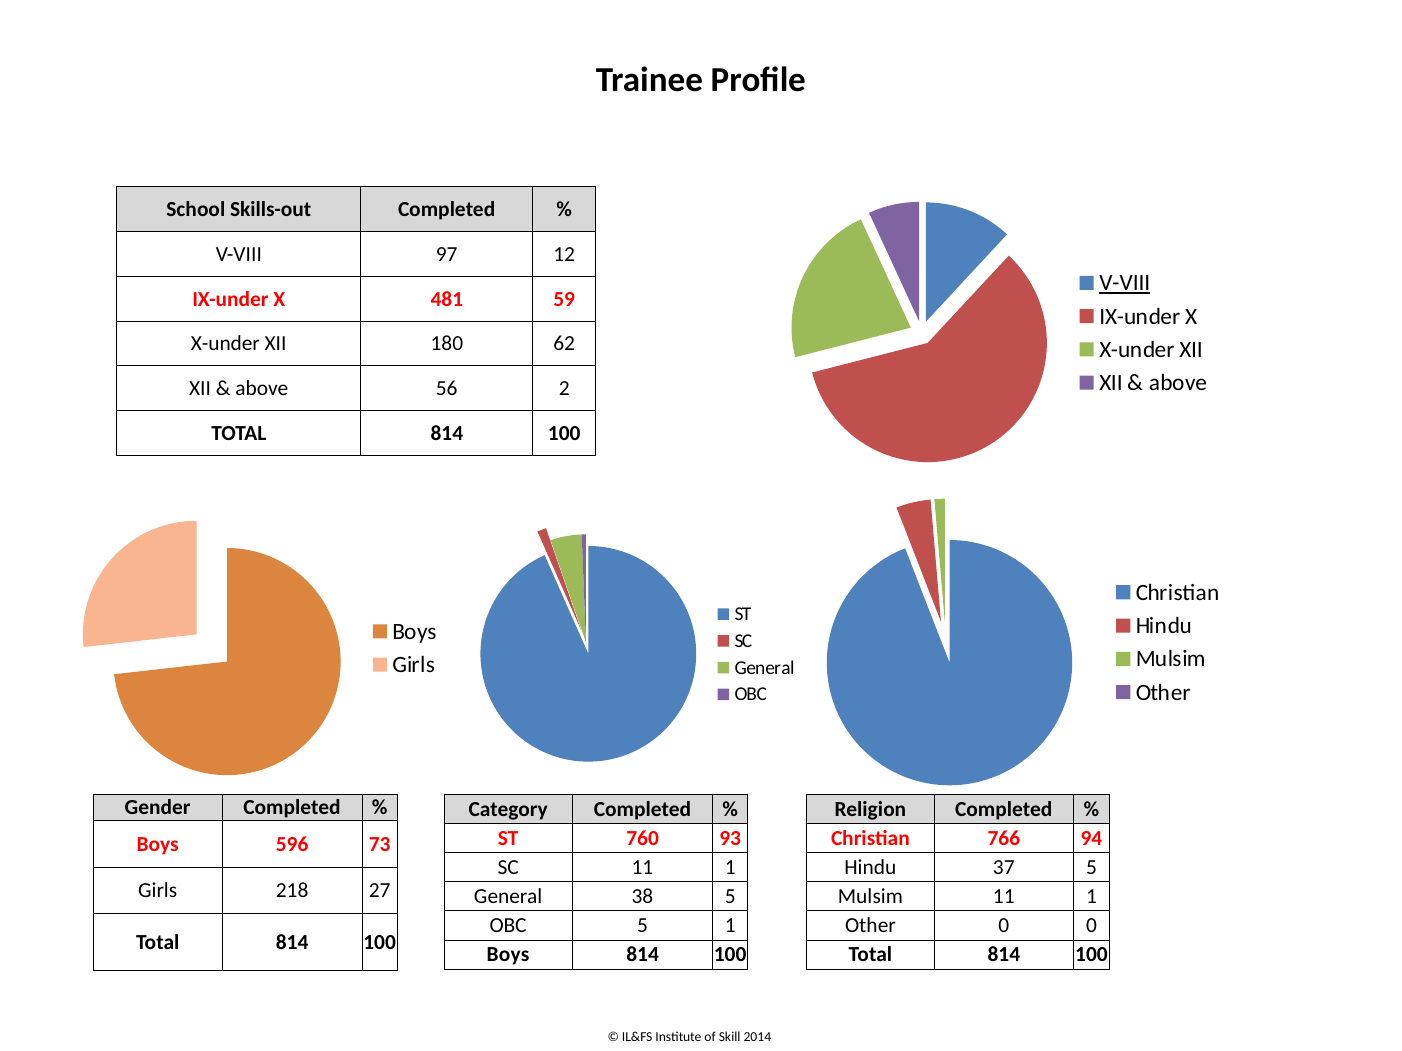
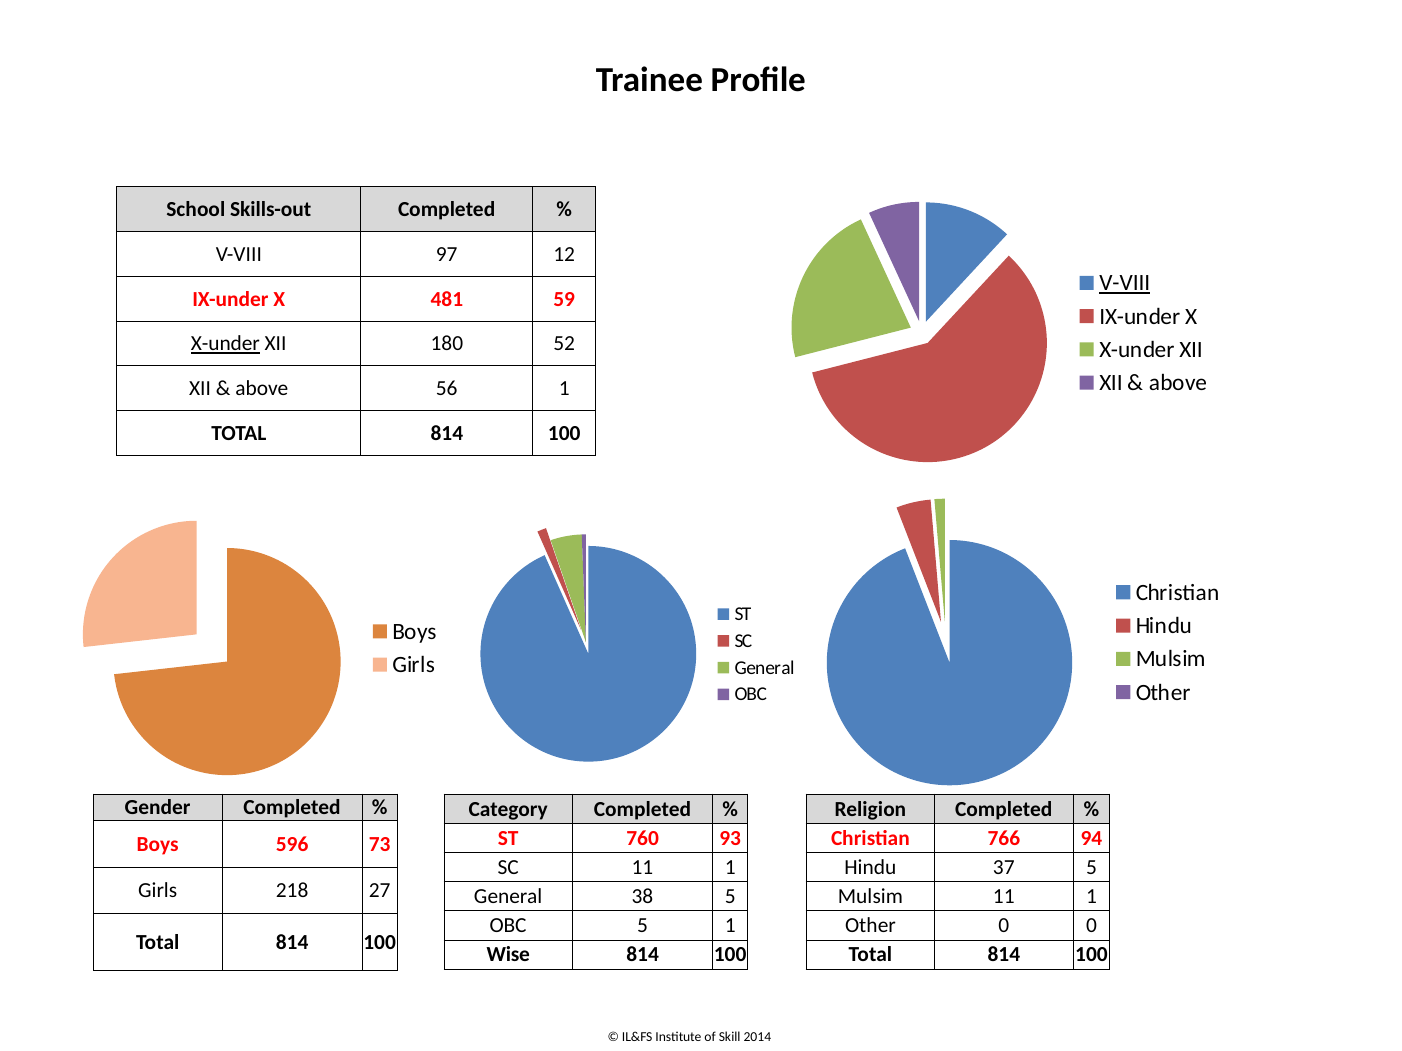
X-under at (225, 344) underline: none -> present
62: 62 -> 52
56 2: 2 -> 1
Boys at (508, 955): Boys -> Wise
